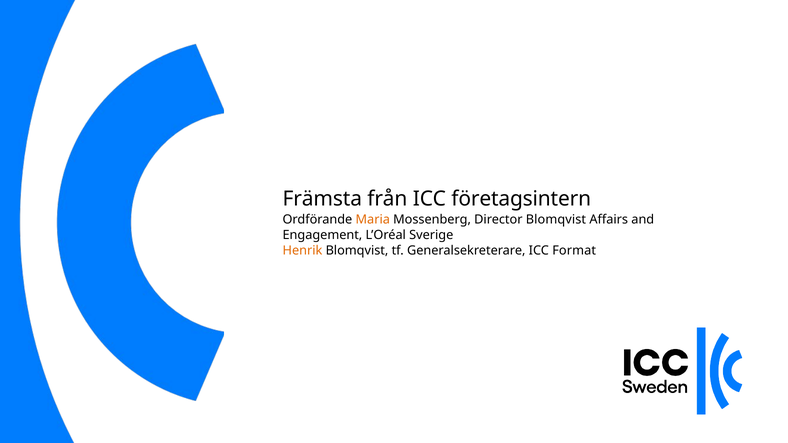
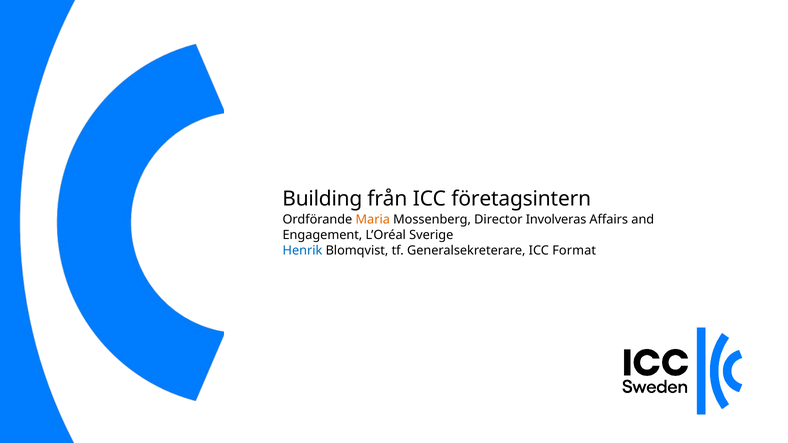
Främsta: Främsta -> Building
Director Blomqvist: Blomqvist -> Involveras
Henrik colour: orange -> blue
